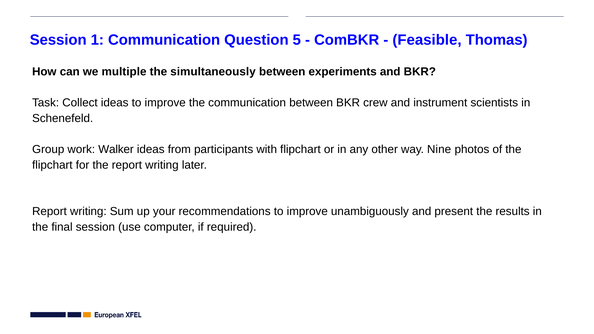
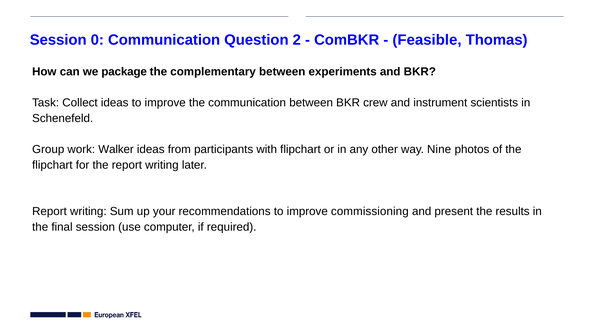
1: 1 -> 0
5: 5 -> 2
multiple: multiple -> package
simultaneously: simultaneously -> complementary
unambiguously: unambiguously -> commissioning
